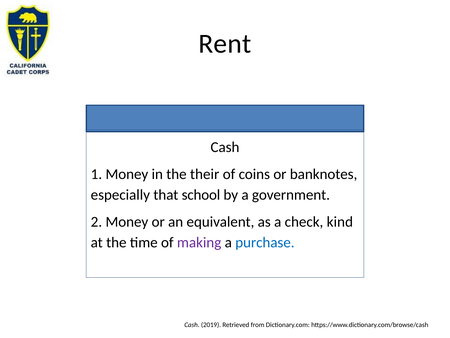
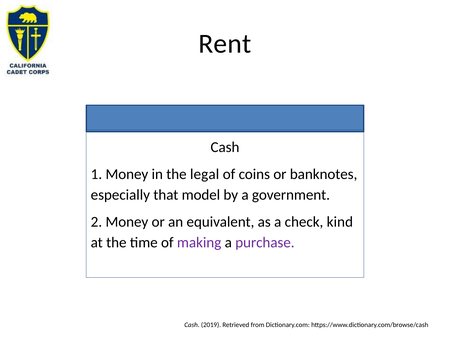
their: their -> legal
school: school -> model
purchase colour: blue -> purple
